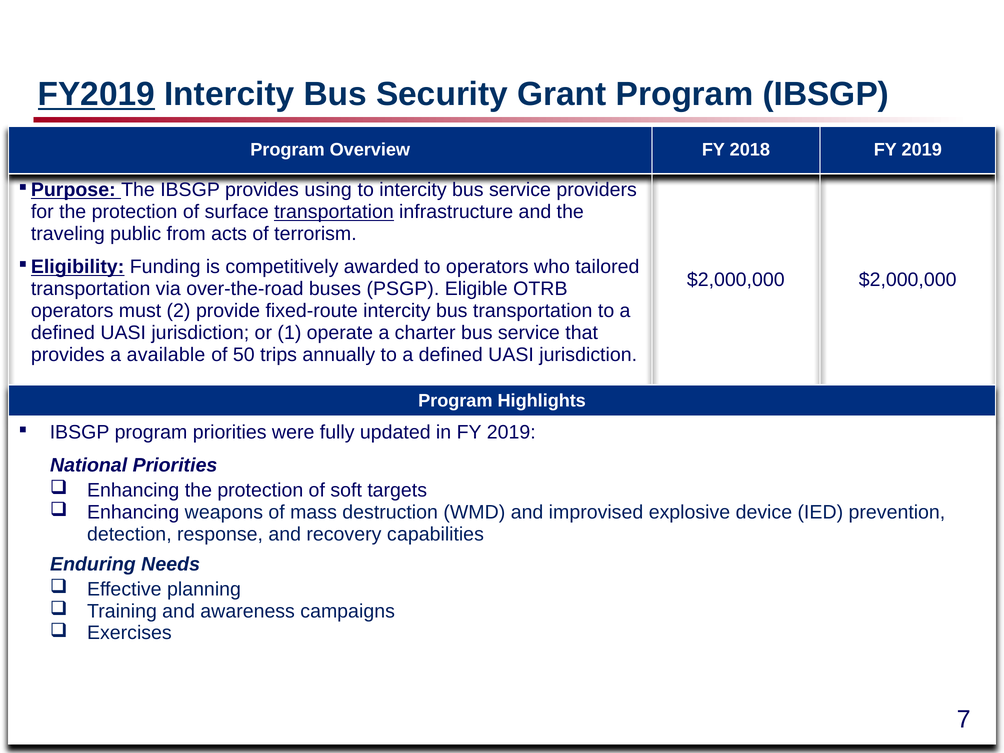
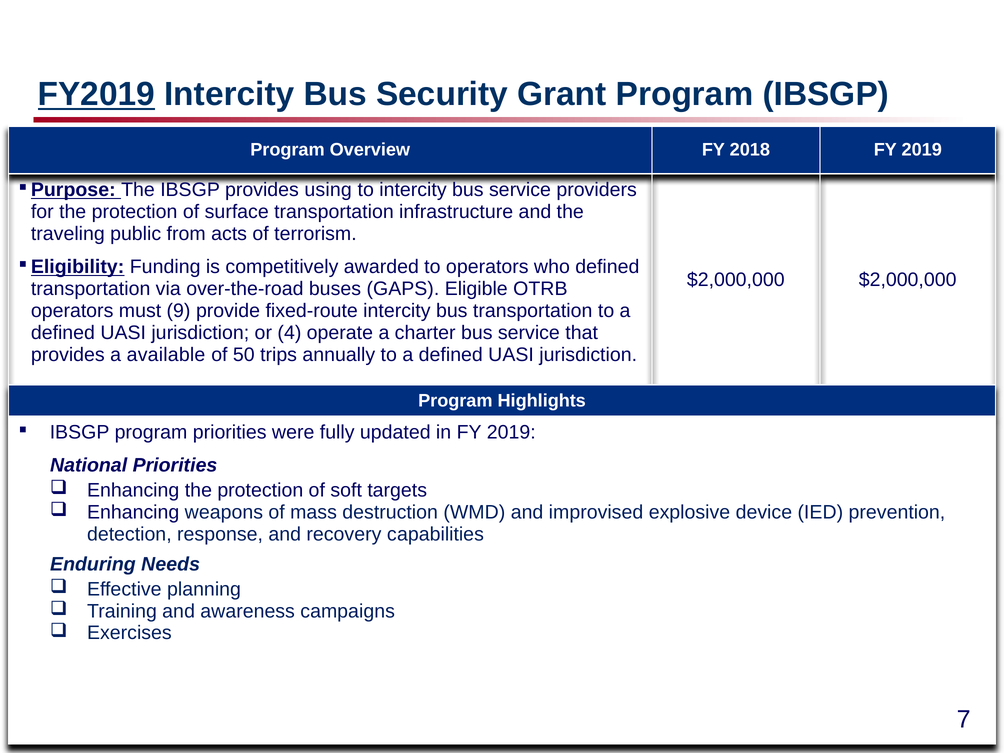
transportation at (334, 212) underline: present -> none
who tailored: tailored -> defined
PSGP: PSGP -> GAPS
2: 2 -> 9
1: 1 -> 4
